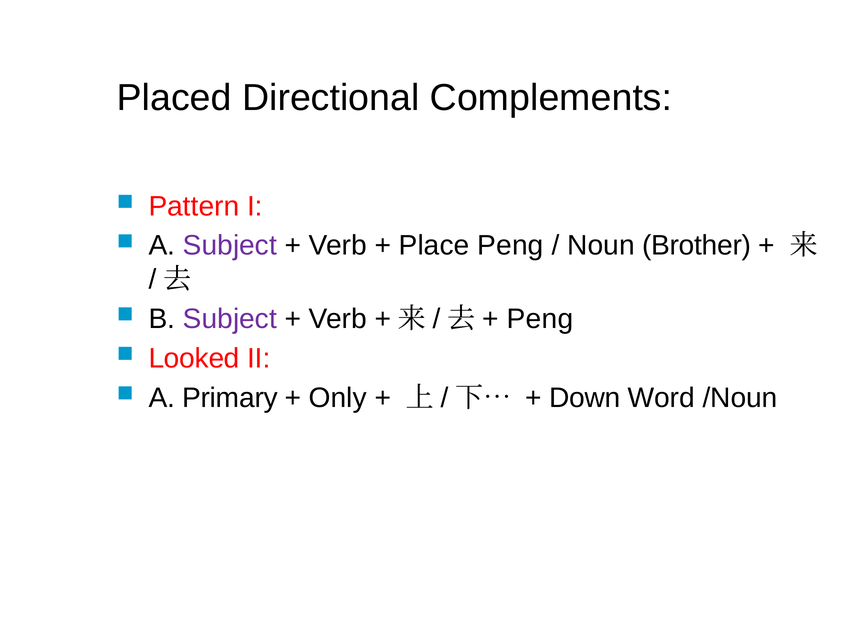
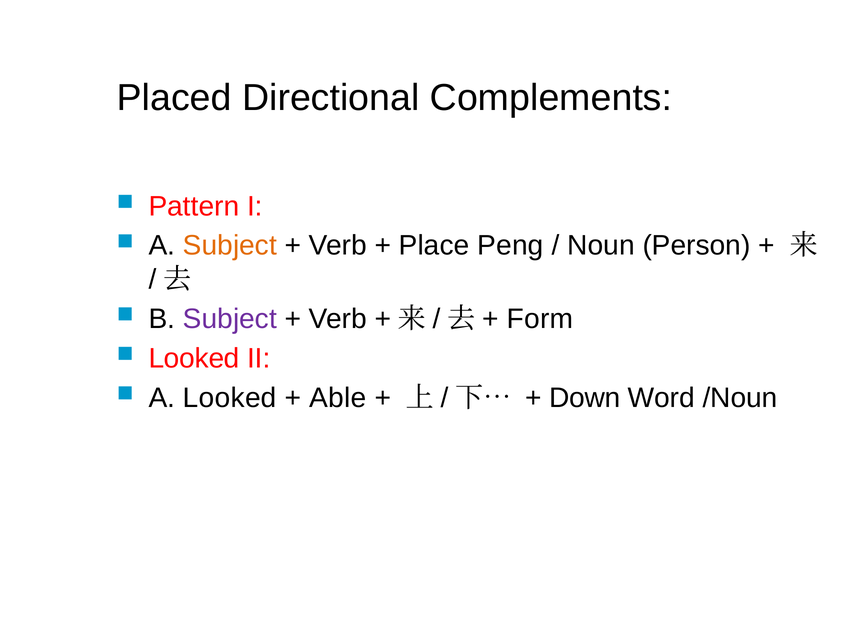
Subject at (230, 246) colour: purple -> orange
Brother: Brother -> Person
Peng at (540, 319): Peng -> Form
A Primary: Primary -> Looked
Only: Only -> Able
